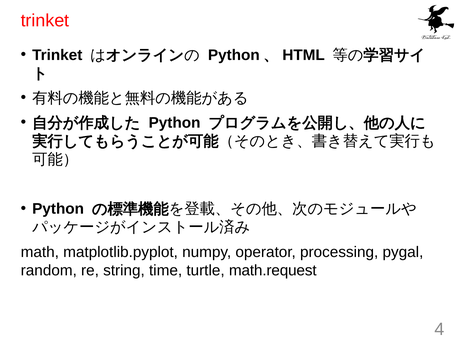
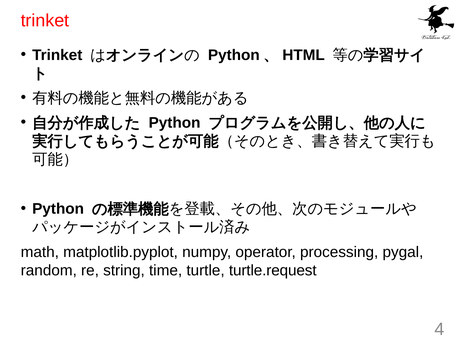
math.request: math.request -> turtle.request
